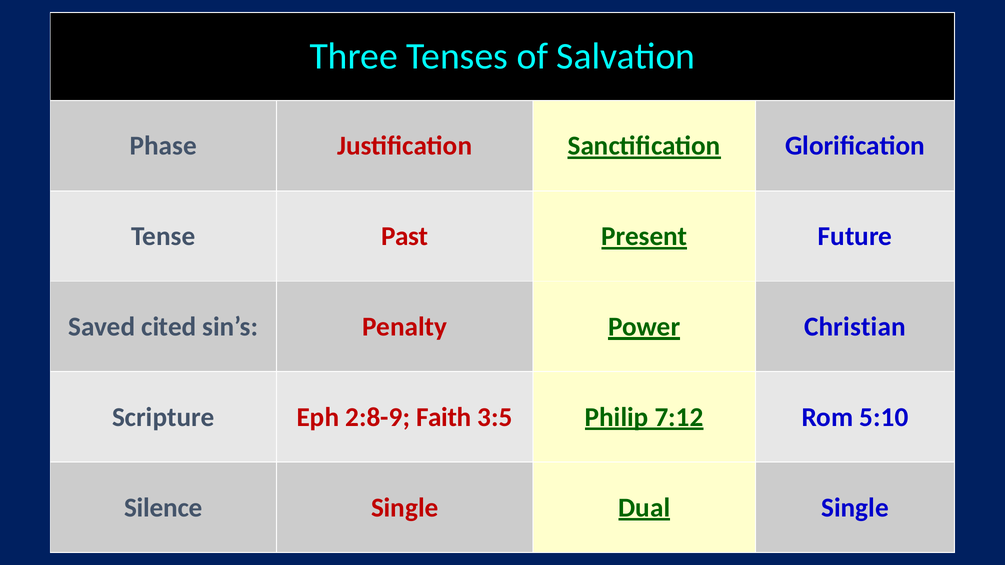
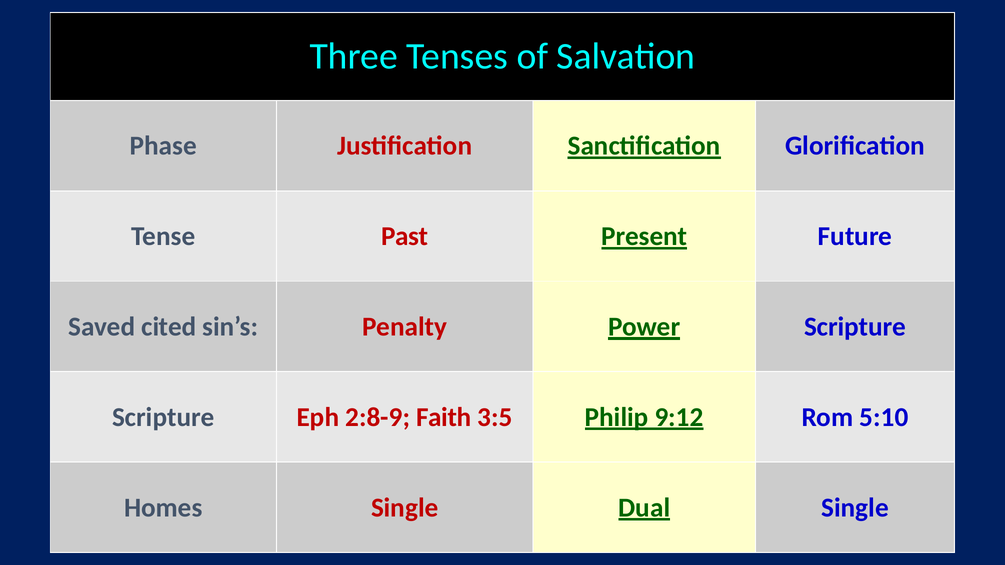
Power Christian: Christian -> Scripture
7:12: 7:12 -> 9:12
Silence: Silence -> Homes
